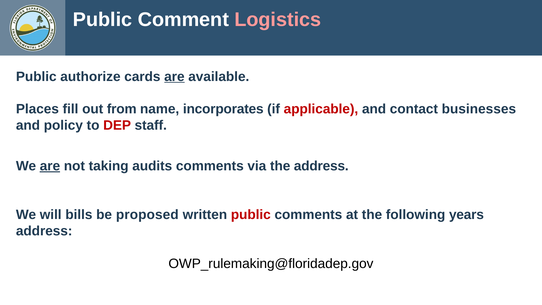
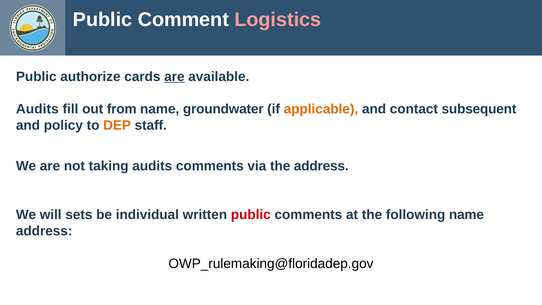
Places at (37, 109): Places -> Audits
incorporates: incorporates -> groundwater
applicable colour: red -> orange
businesses: businesses -> subsequent
DEP colour: red -> orange
are at (50, 166) underline: present -> none
bills: bills -> sets
proposed: proposed -> individual
following years: years -> name
